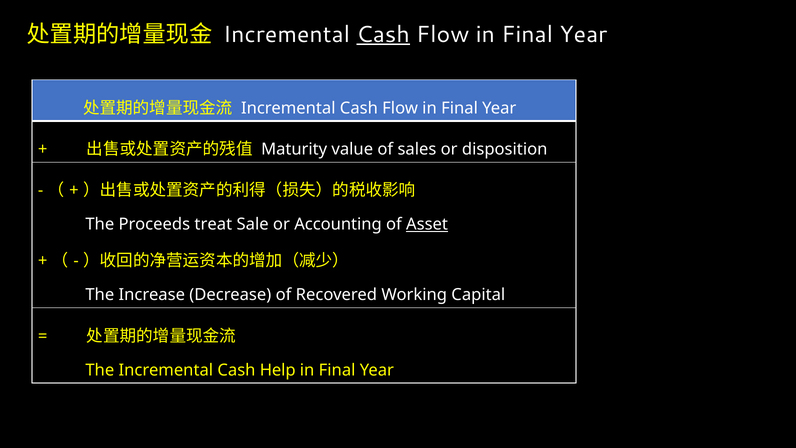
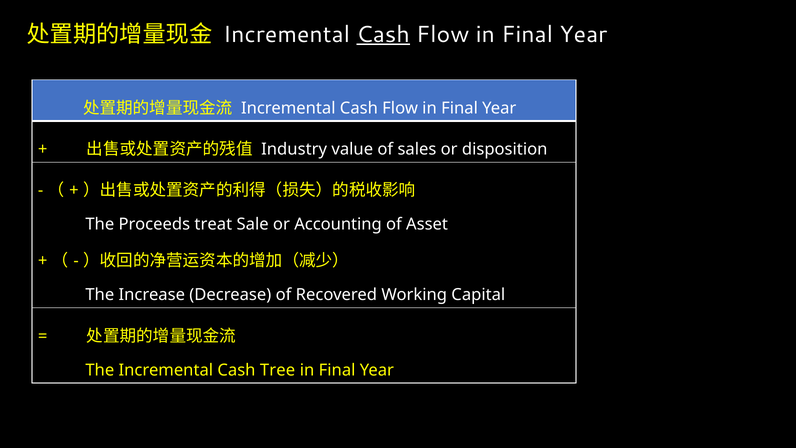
Maturity: Maturity -> Industry
Asset underline: present -> none
Help: Help -> Tree
